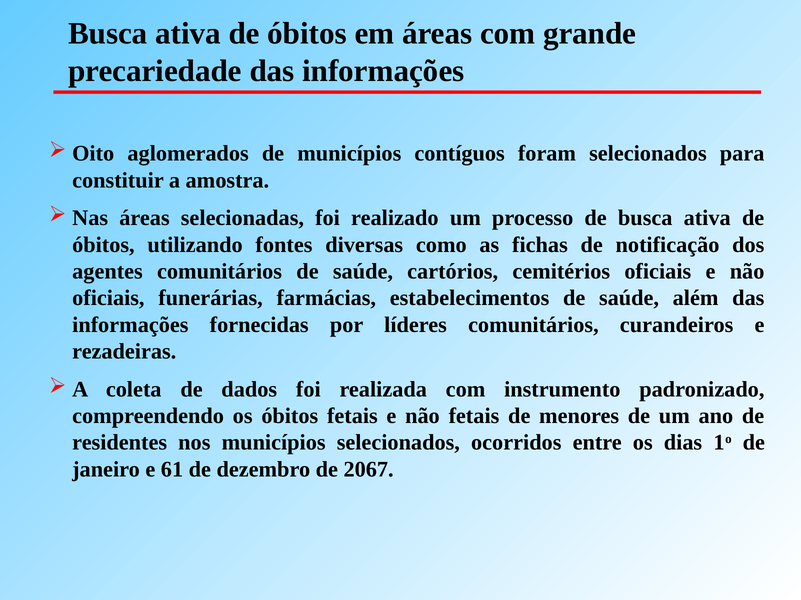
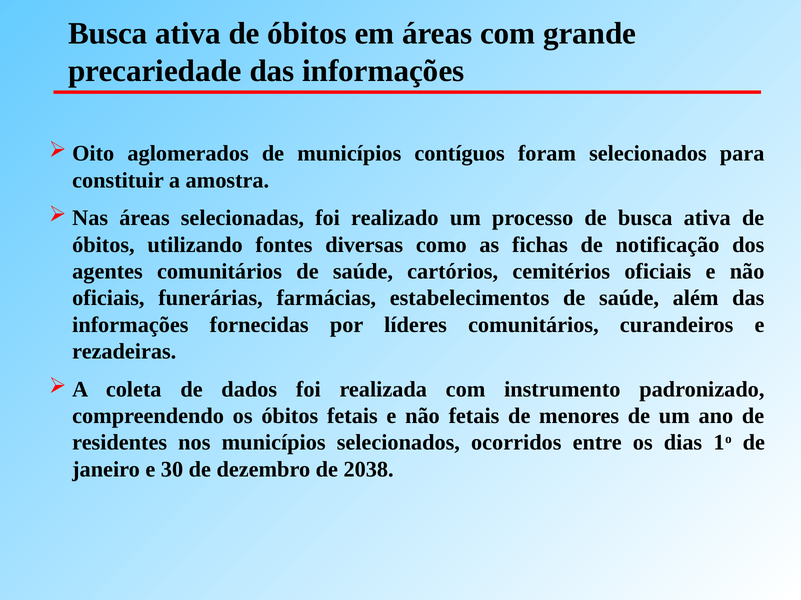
61: 61 -> 30
2067: 2067 -> 2038
